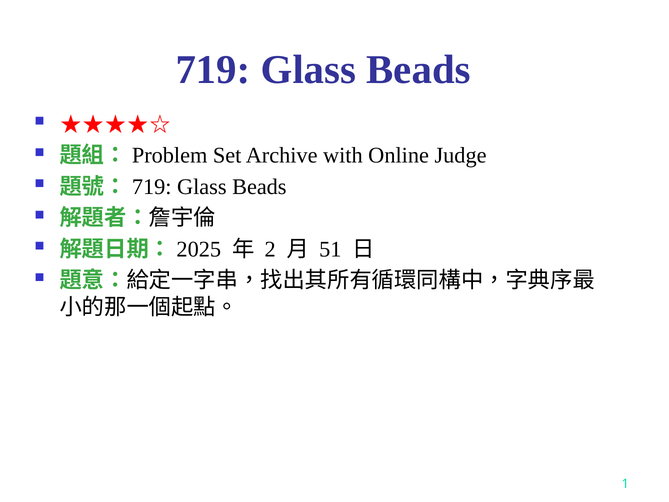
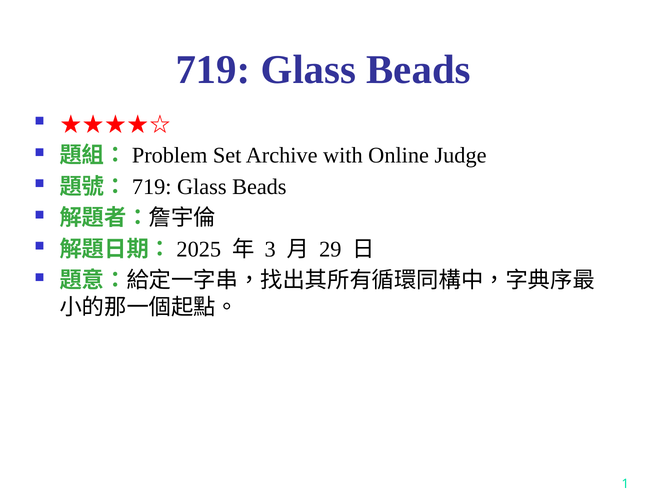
2: 2 -> 3
51: 51 -> 29
